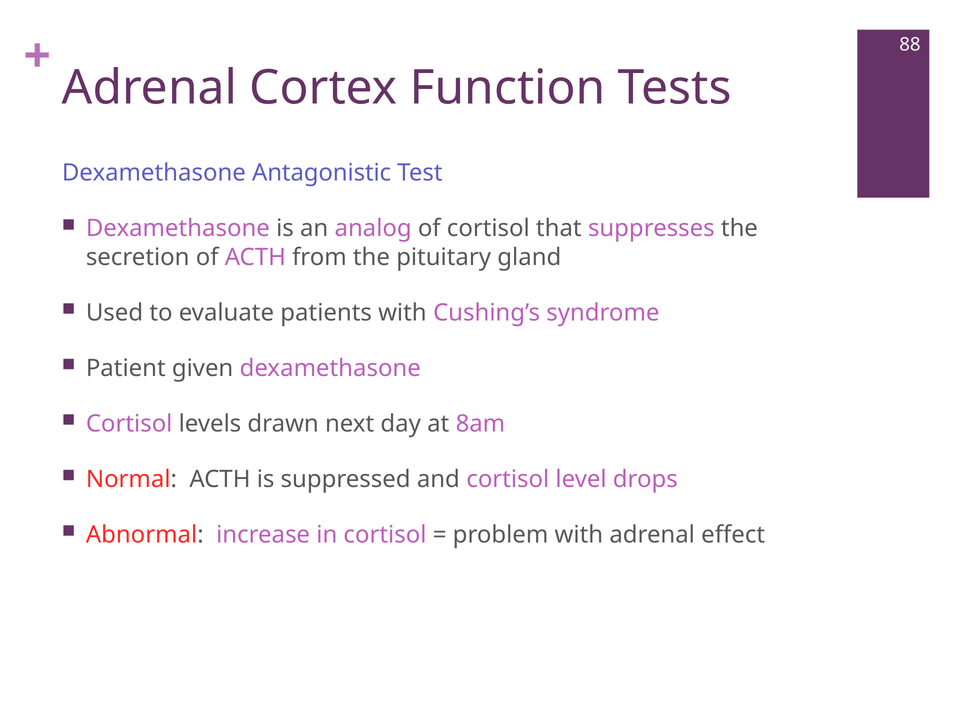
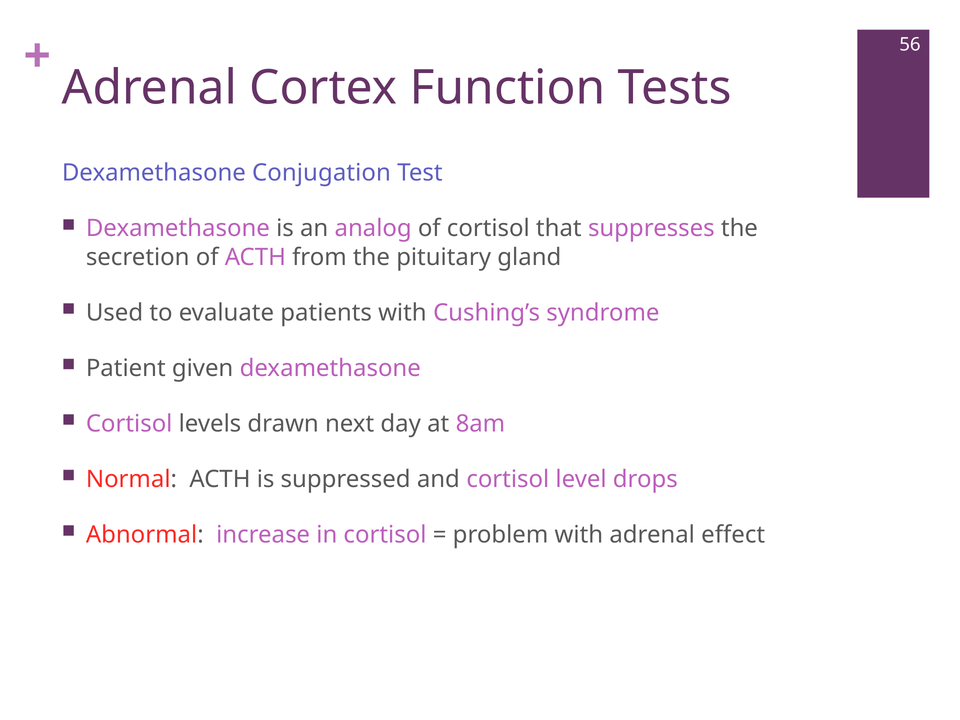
88: 88 -> 56
Antagonistic: Antagonistic -> Conjugation
